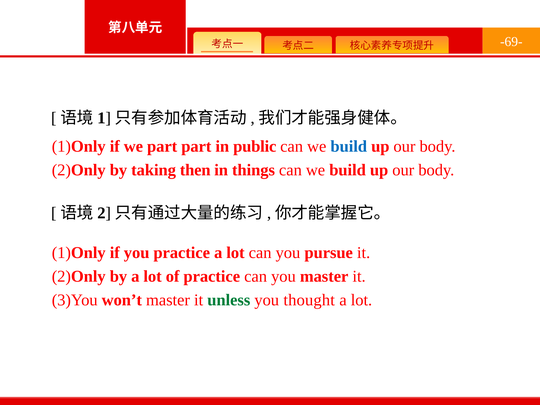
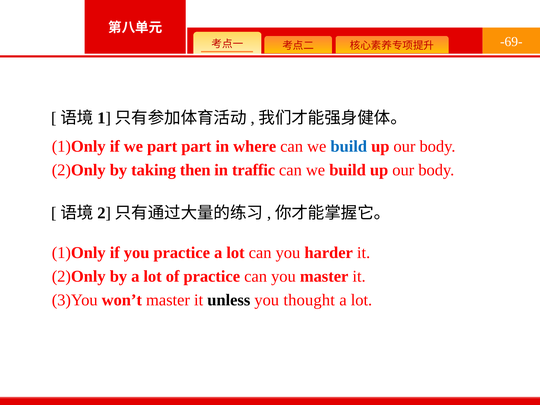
public: public -> where
things: things -> traffic
pursue: pursue -> harder
unless colour: green -> black
